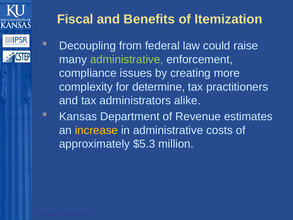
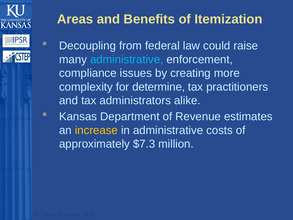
Fiscal: Fiscal -> Areas
administrative at (127, 59) colour: light green -> light blue
$5.3: $5.3 -> $7.3
